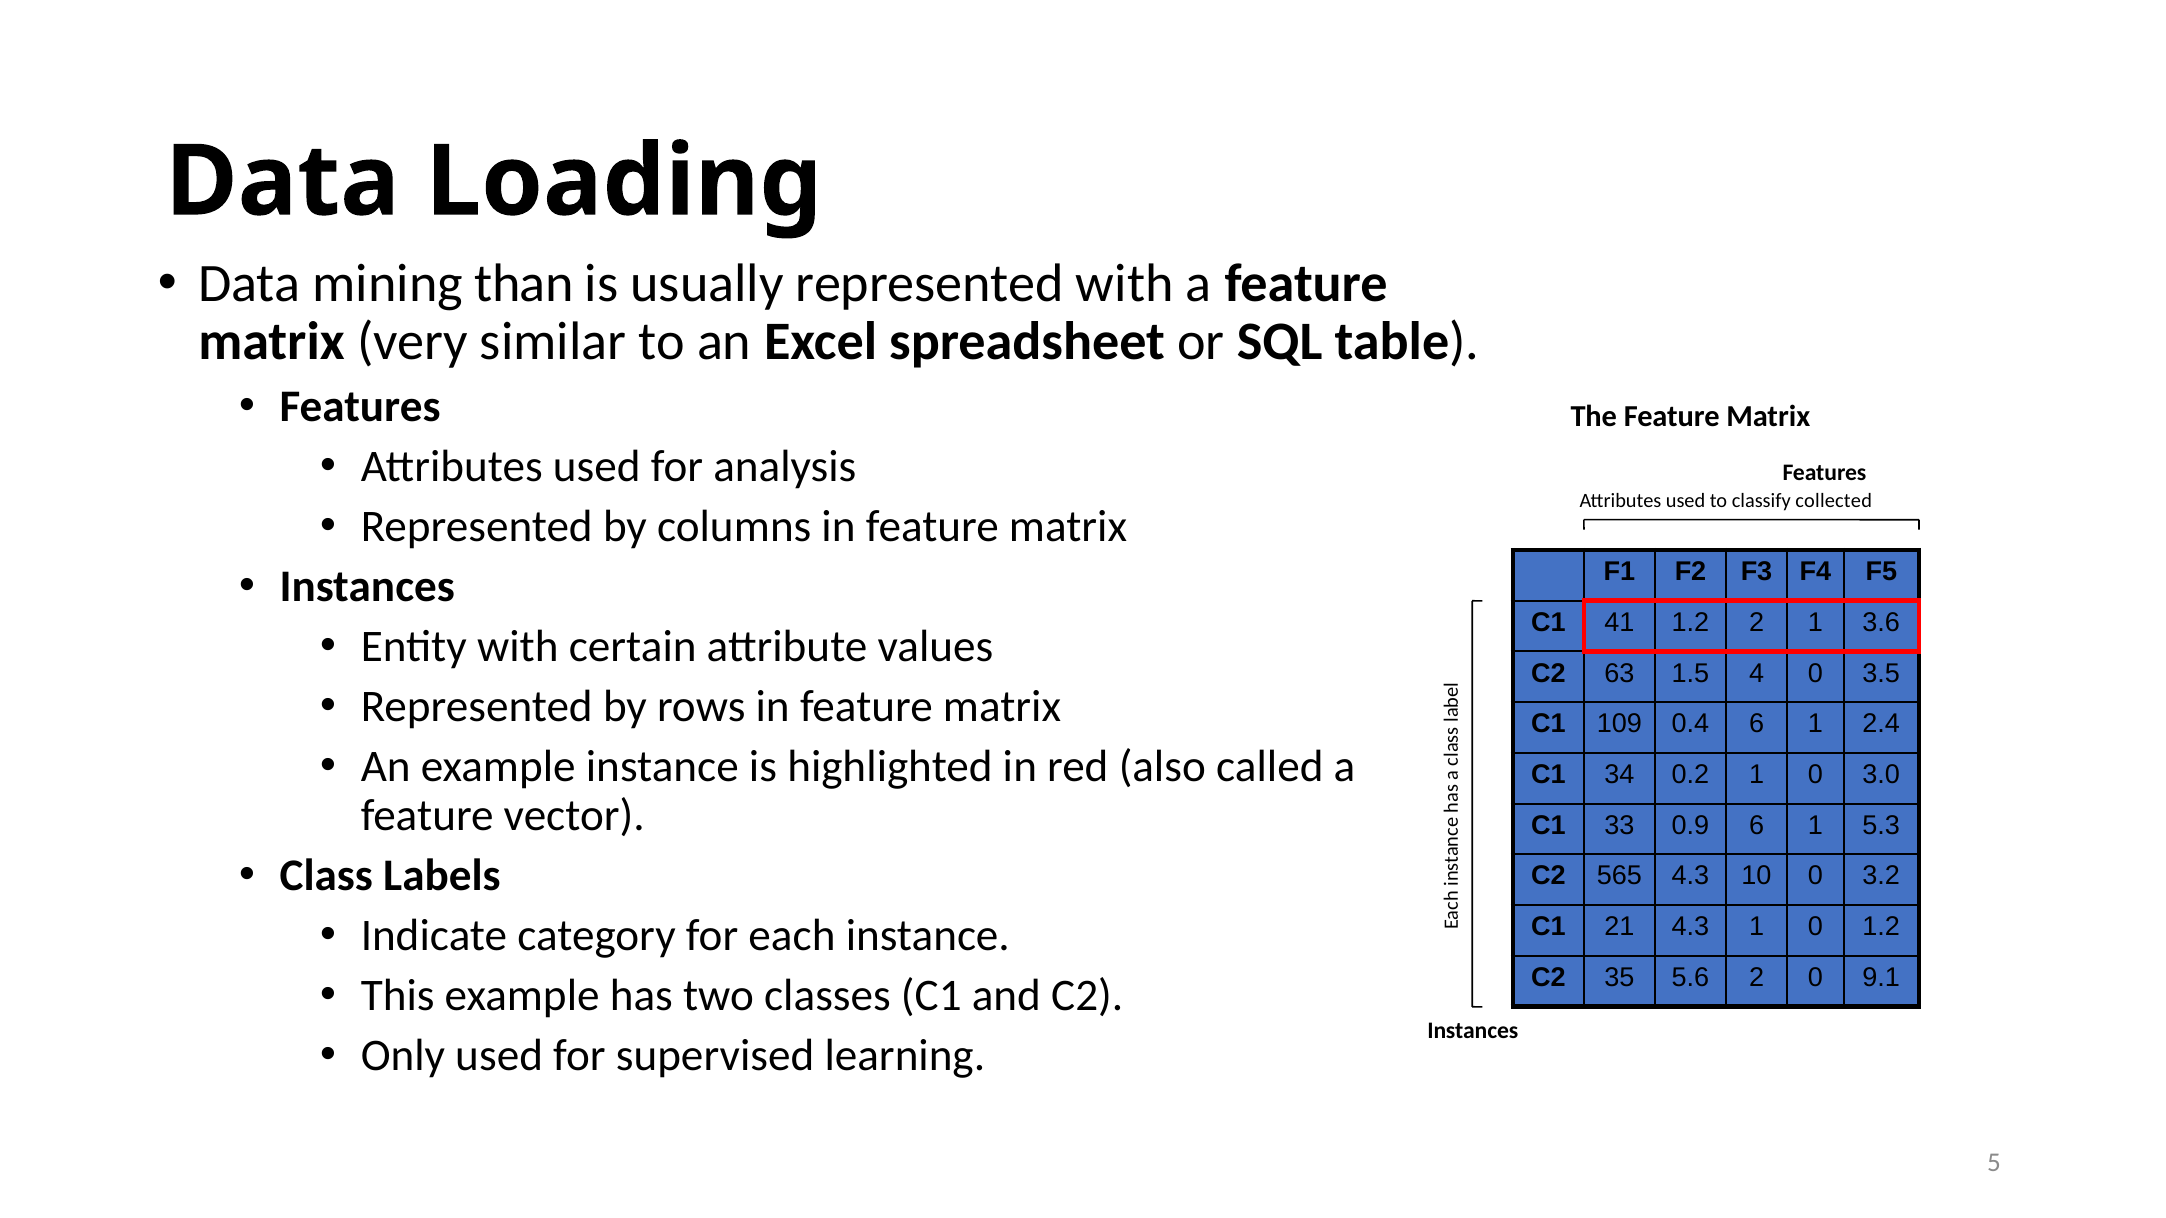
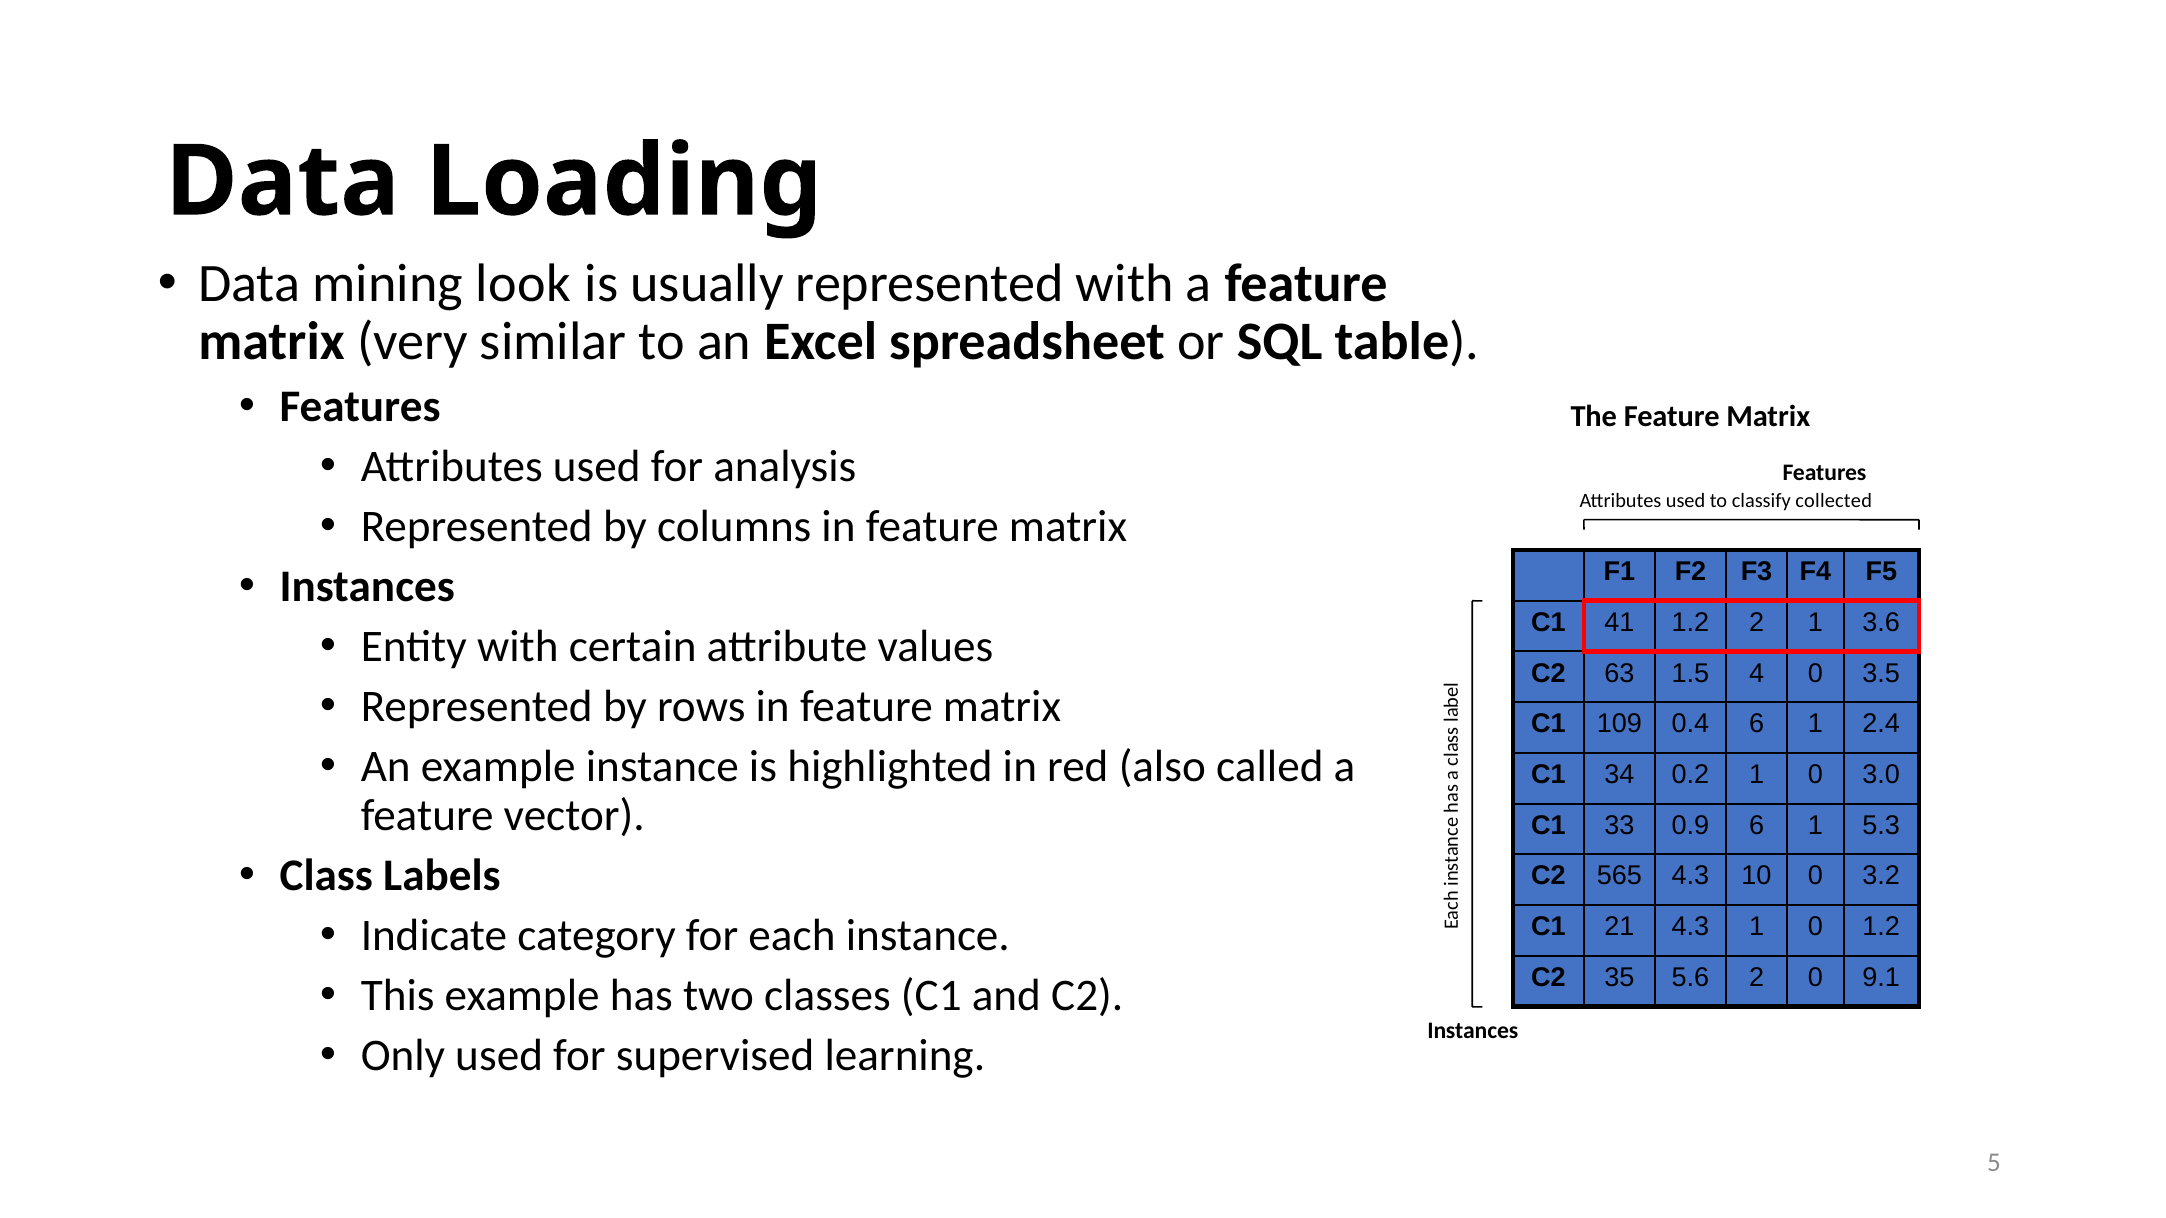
than: than -> look
